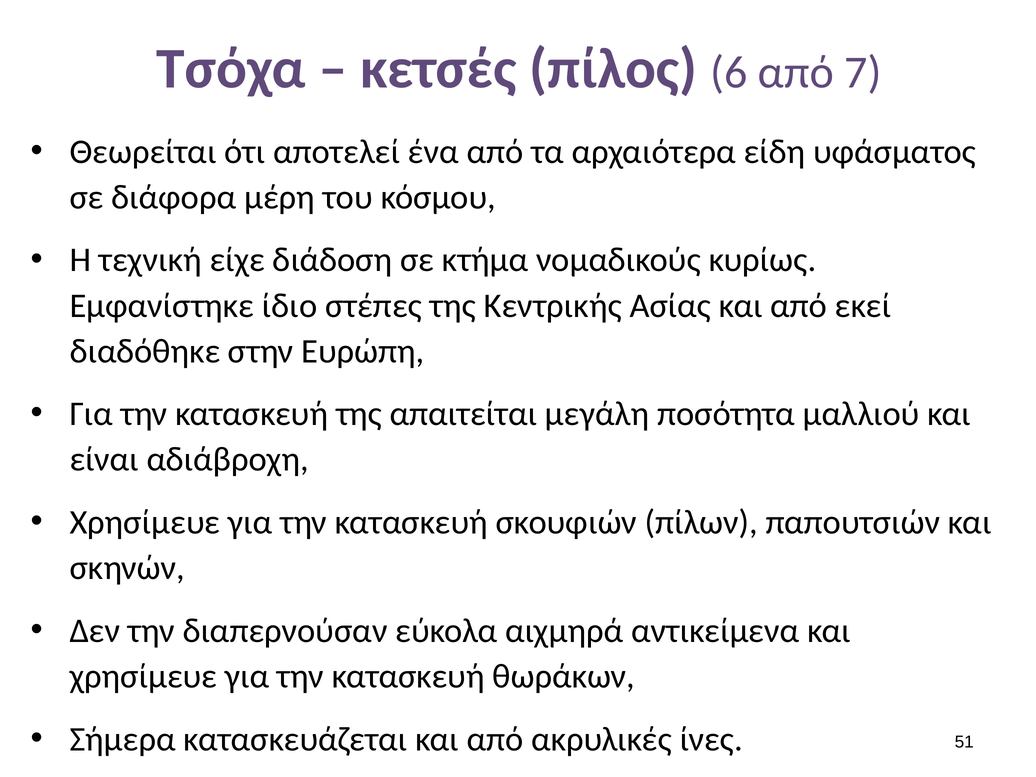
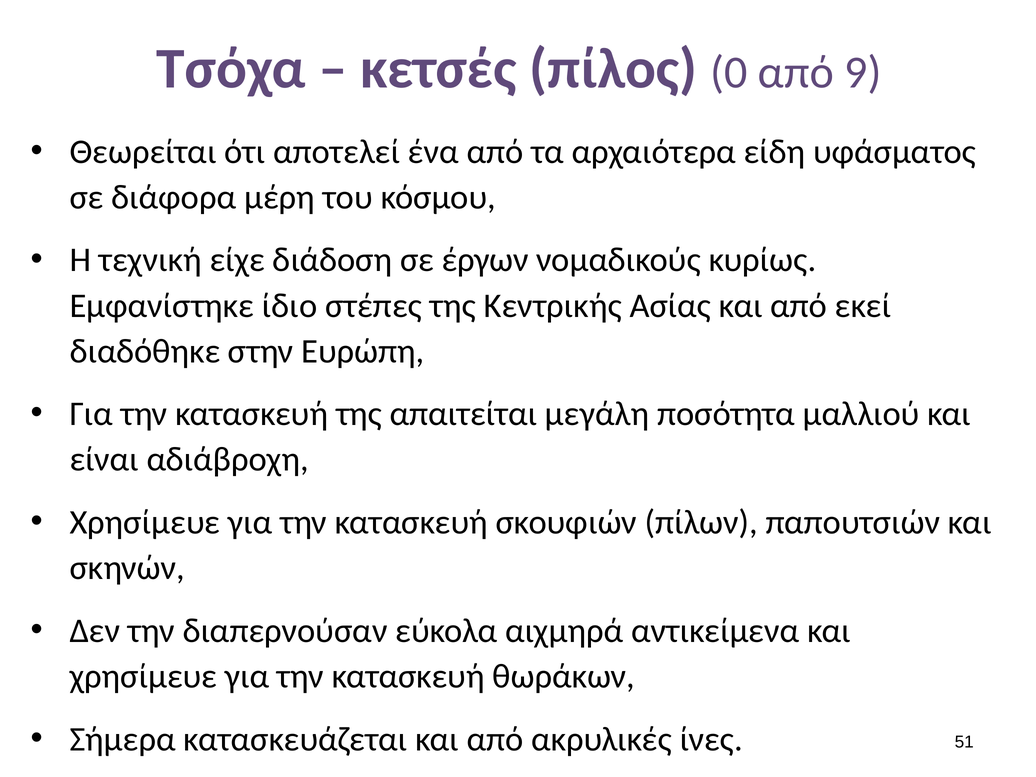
6: 6 -> 0
7: 7 -> 9
κτήμα: κτήμα -> έργων
